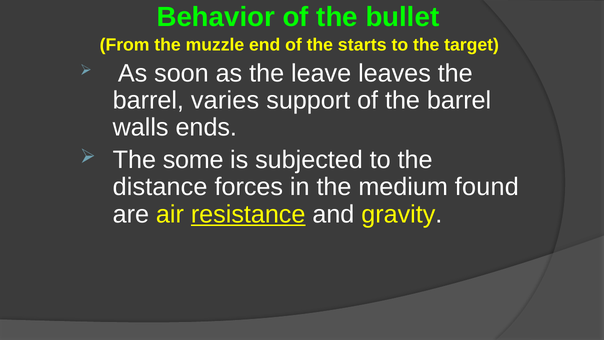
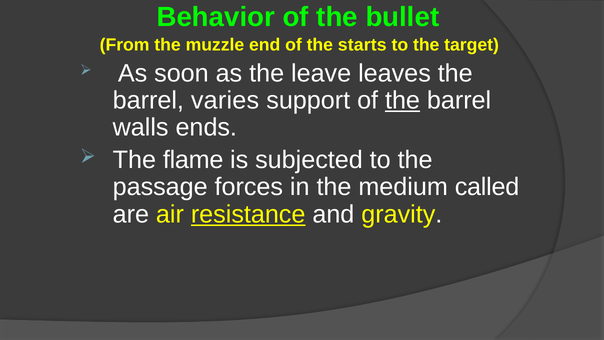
the at (403, 100) underline: none -> present
some: some -> flame
distance: distance -> passage
found: found -> called
